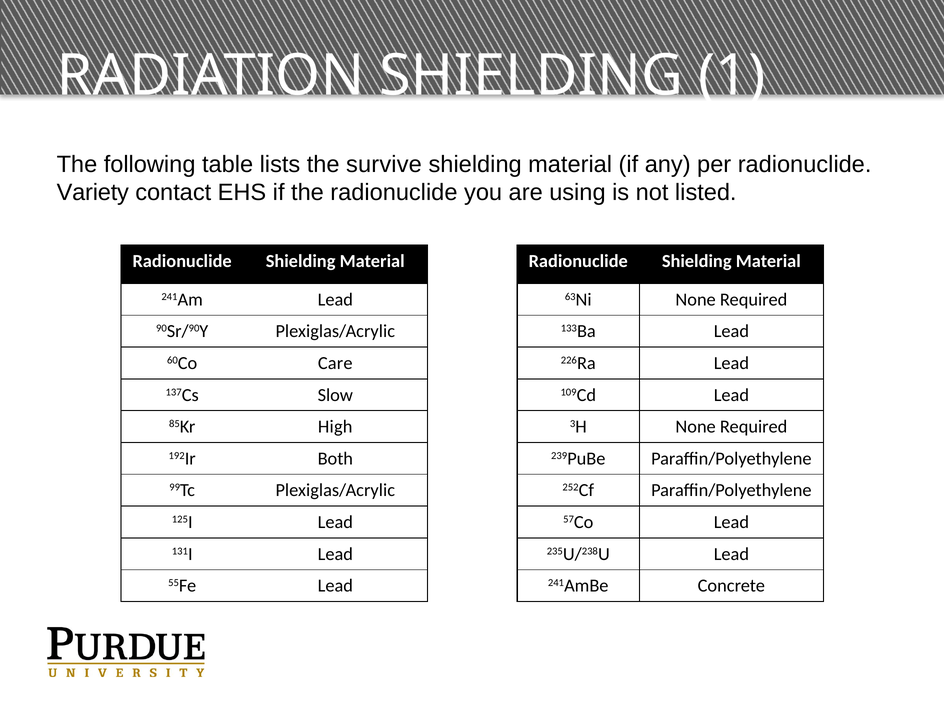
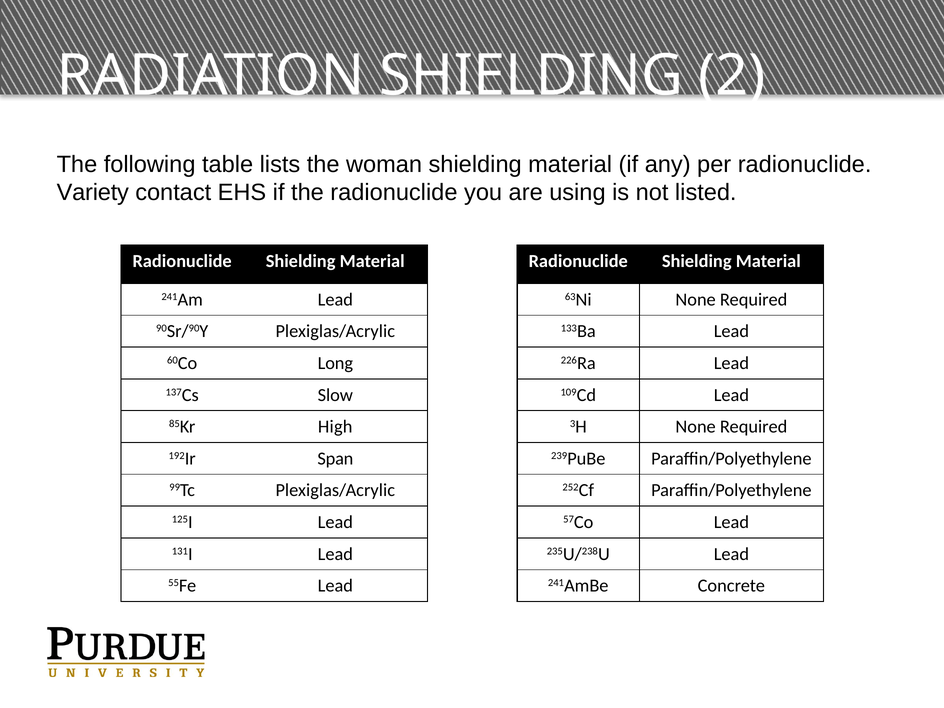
1: 1 -> 2
survive: survive -> woman
Care: Care -> Long
Both: Both -> Span
